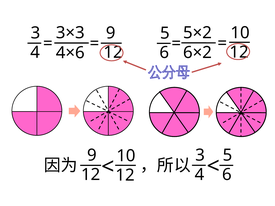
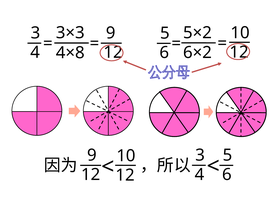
4×6: 4×6 -> 4×8
